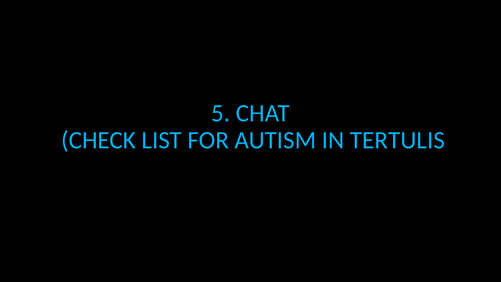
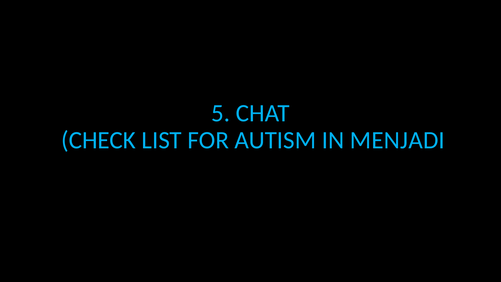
TERTULIS: TERTULIS -> MENJADI
